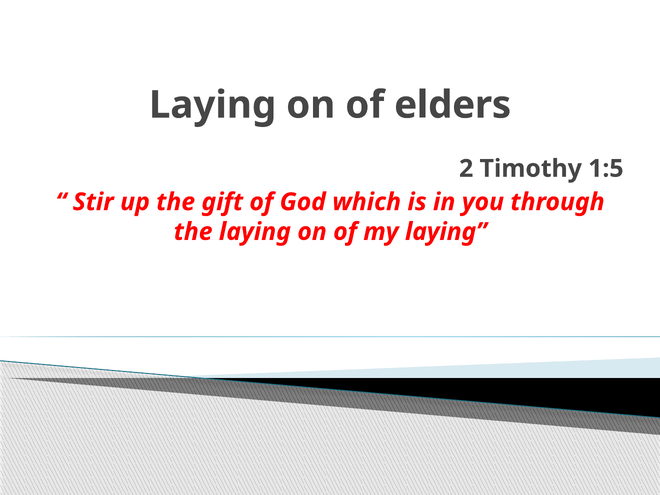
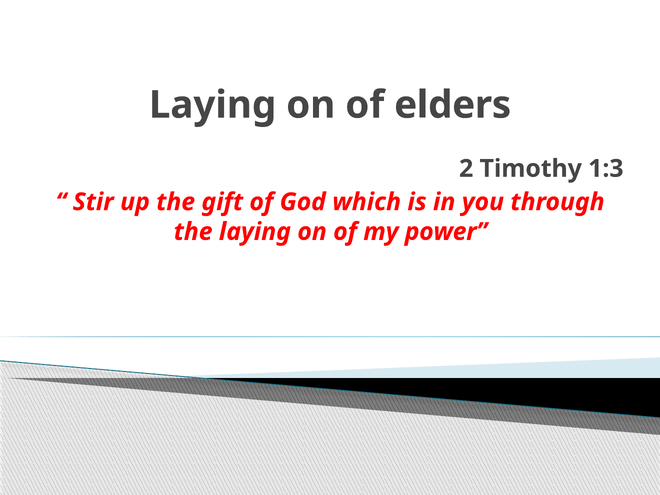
1:5: 1:5 -> 1:3
my laying: laying -> power
